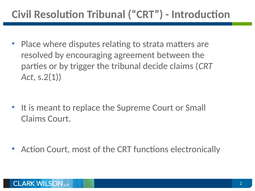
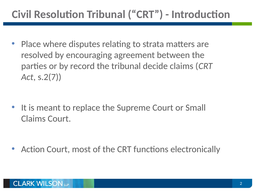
trigger: trigger -> record
s.2(1: s.2(1 -> s.2(7
